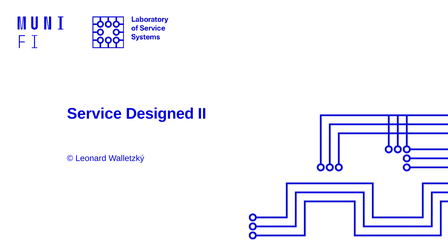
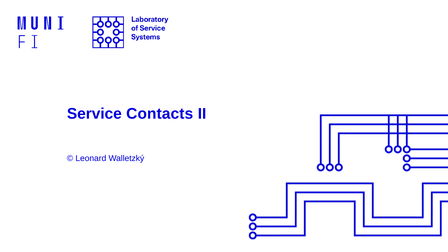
Designed: Designed -> Contacts
